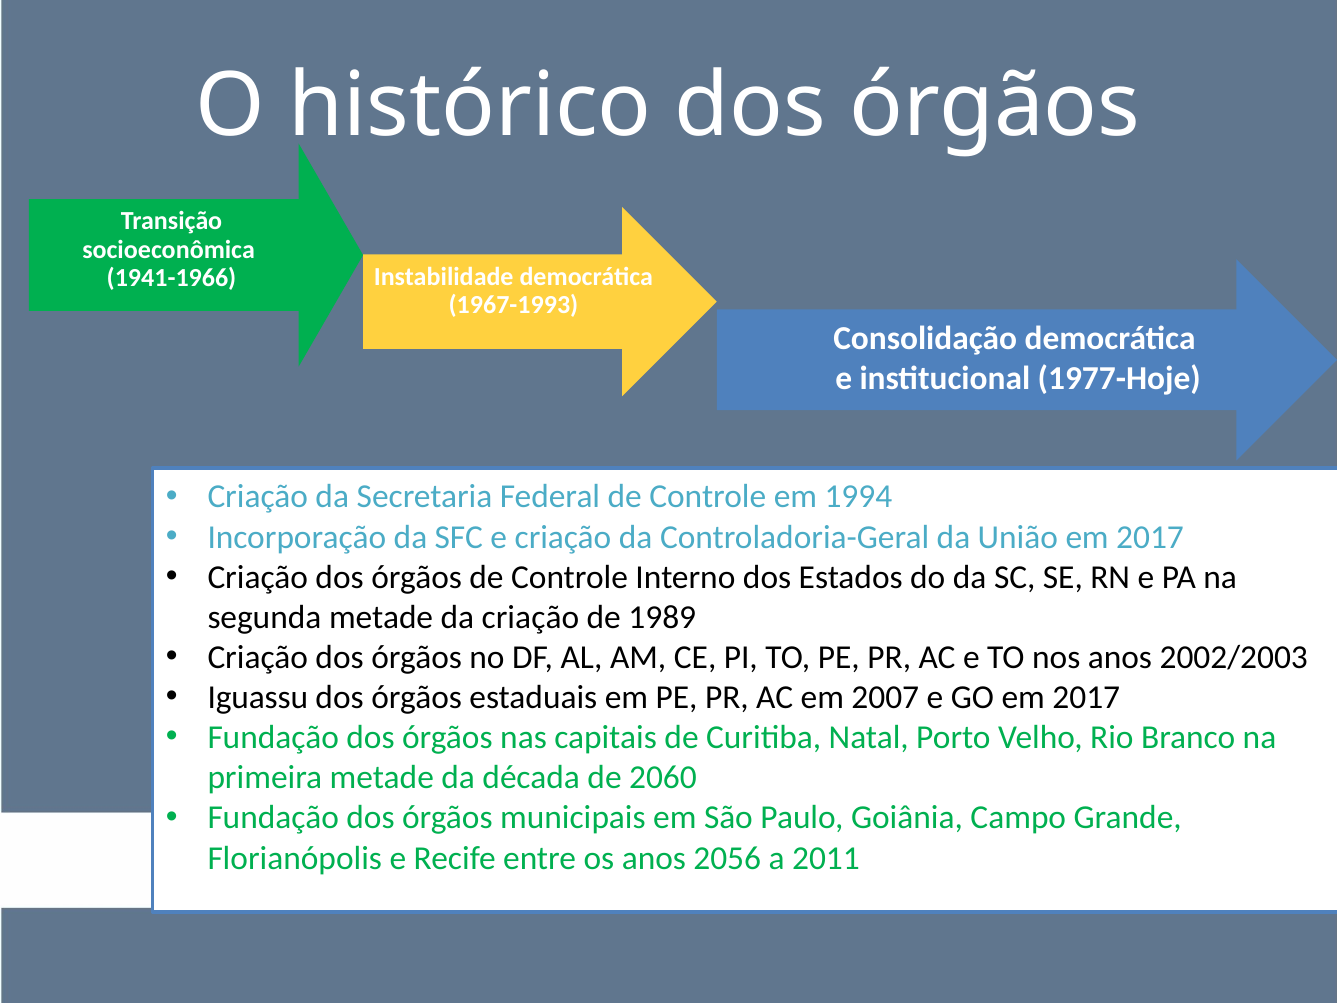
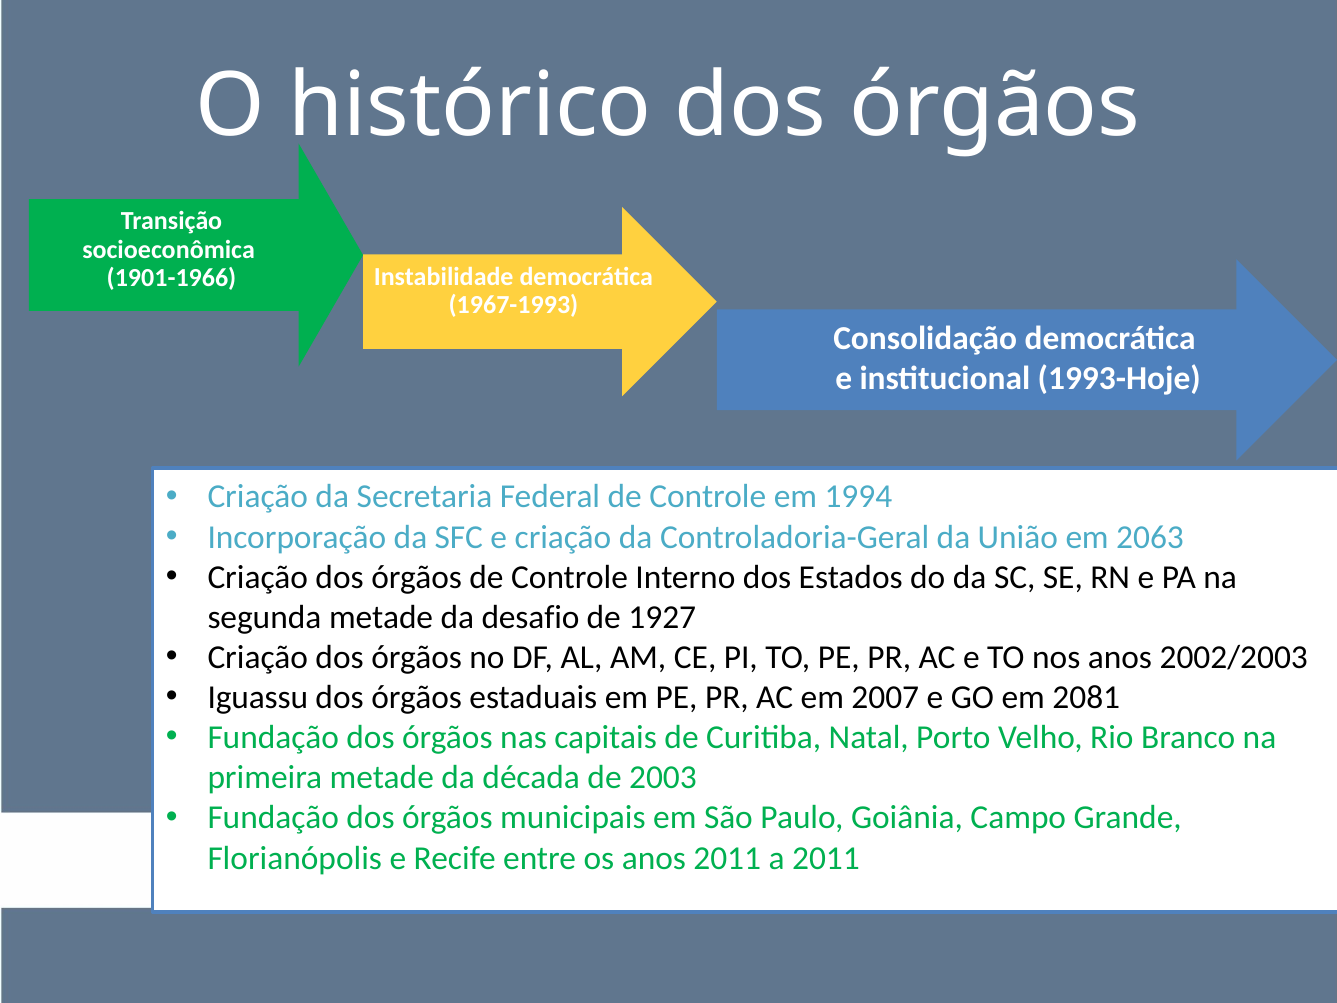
1941-1966: 1941-1966 -> 1901-1966
1977-Hoje: 1977-Hoje -> 1993-Hoje
União em 2017: 2017 -> 2063
da criação: criação -> desafio
1989: 1989 -> 1927
GO em 2017: 2017 -> 2081
2060: 2060 -> 2003
anos 2056: 2056 -> 2011
